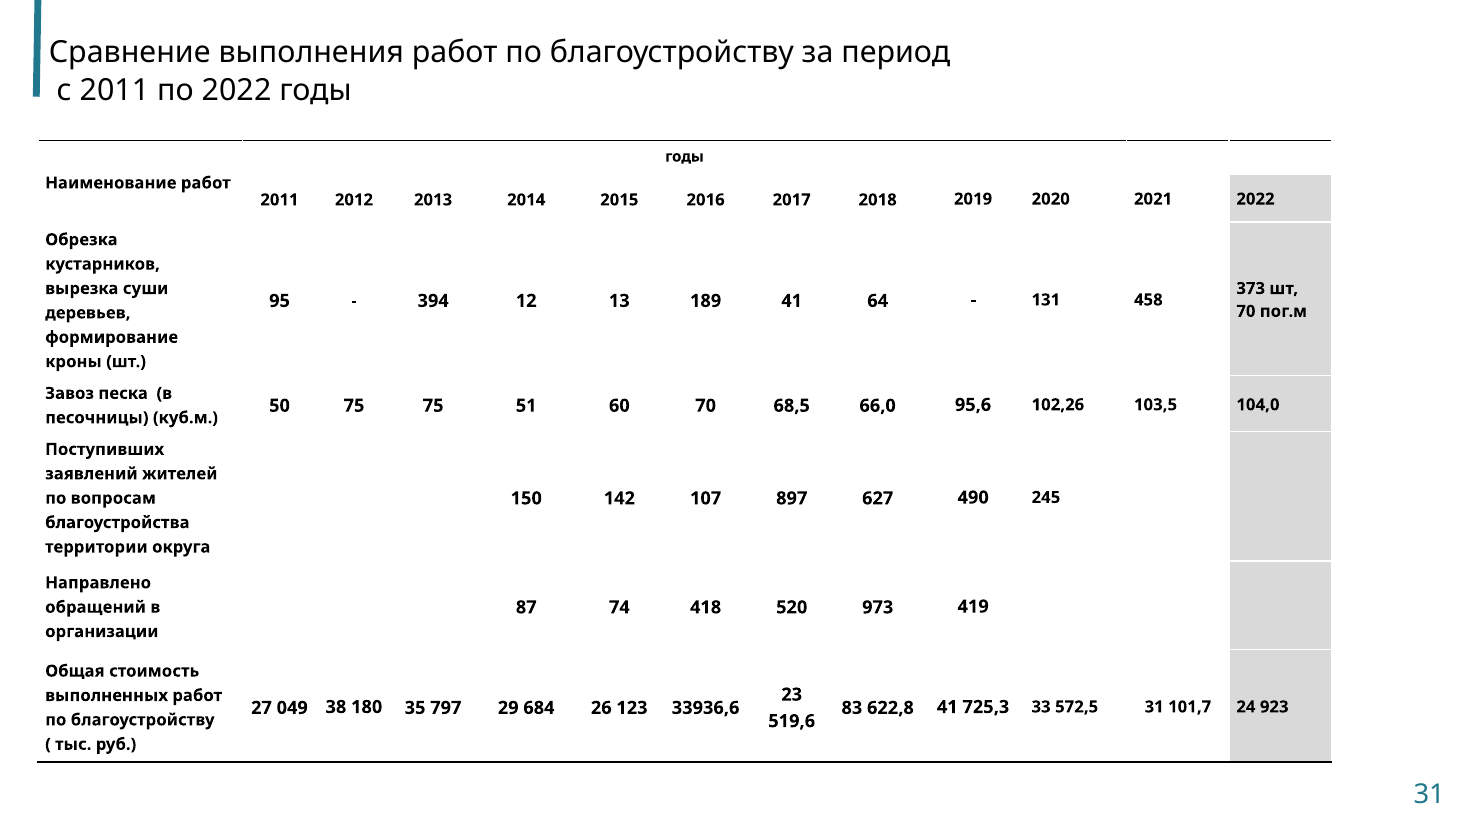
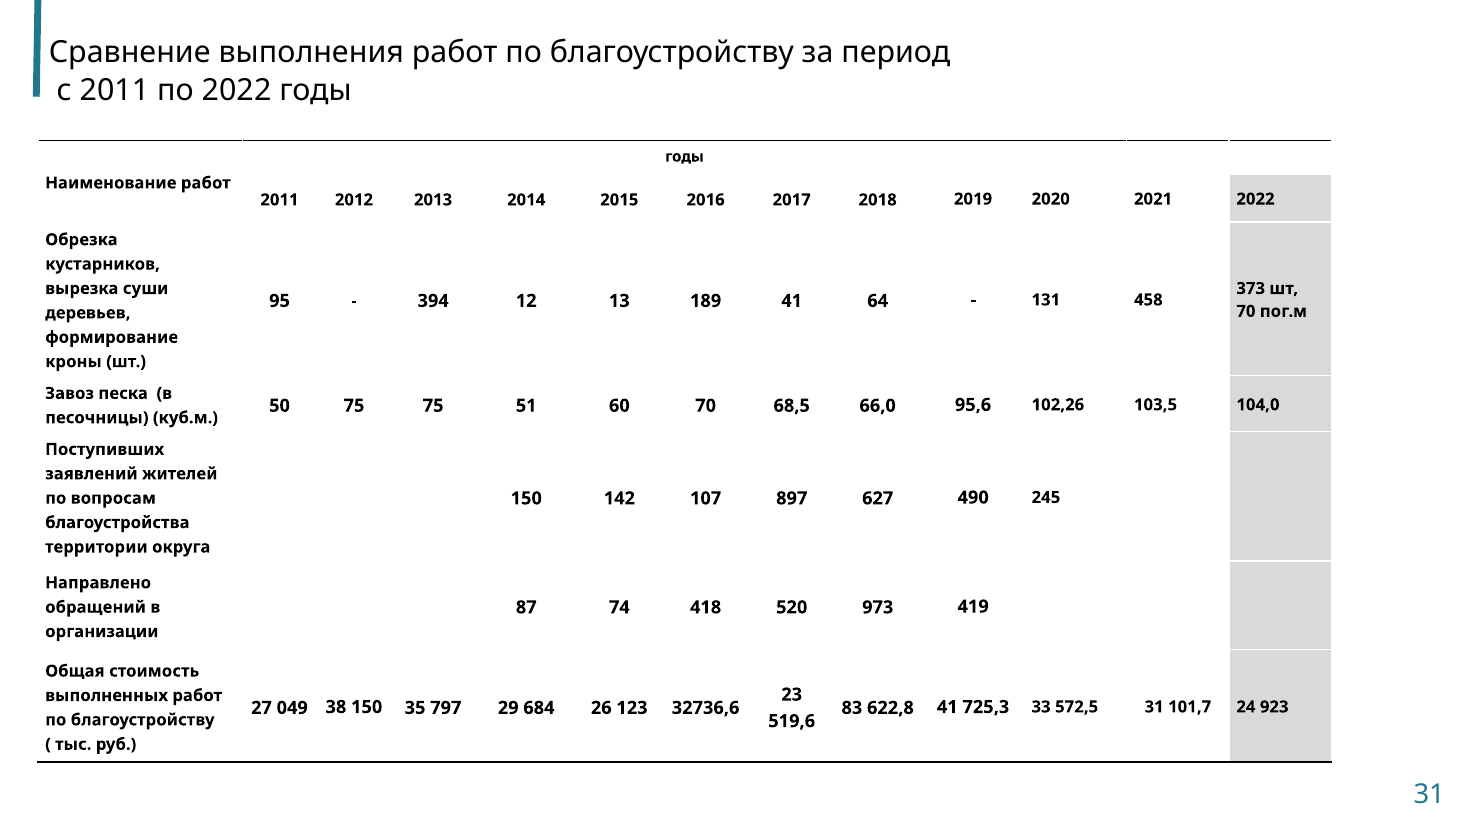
38 180: 180 -> 150
33936,6: 33936,6 -> 32736,6
